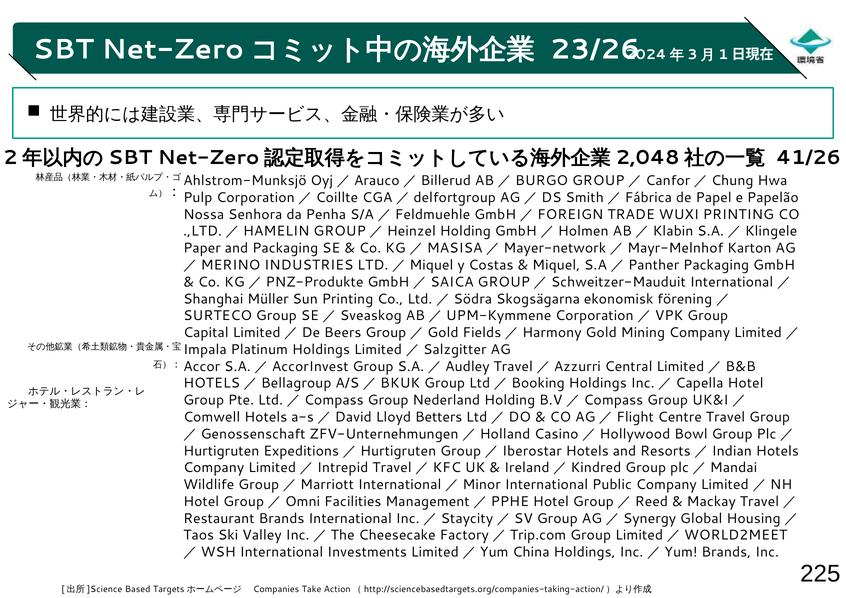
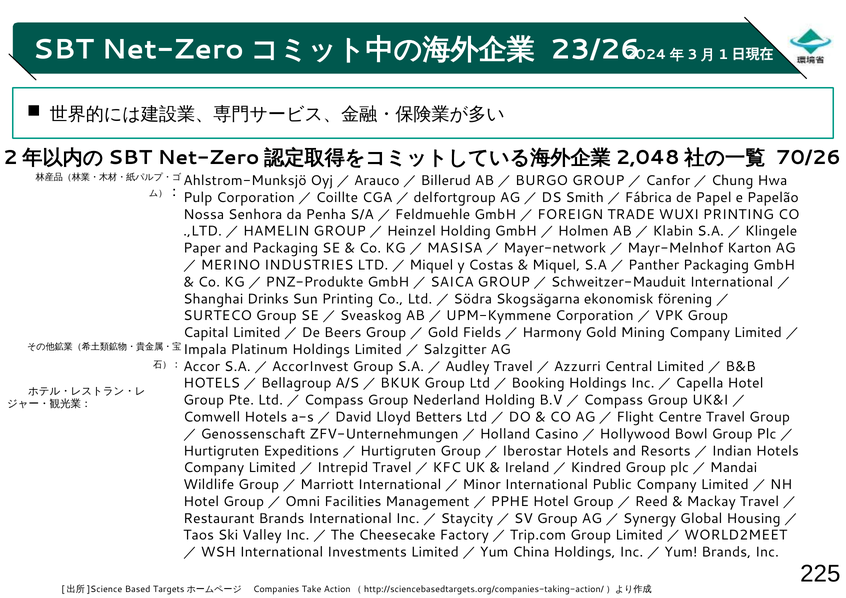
41/26: 41/26 -> 70/26
Müller: Müller -> Drinks
